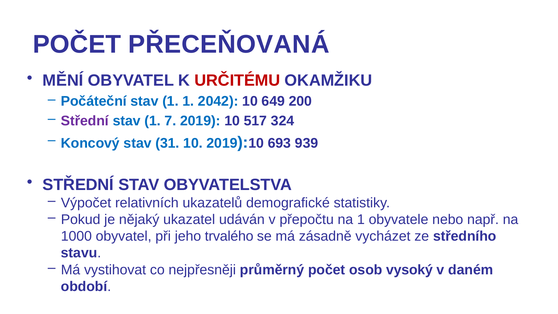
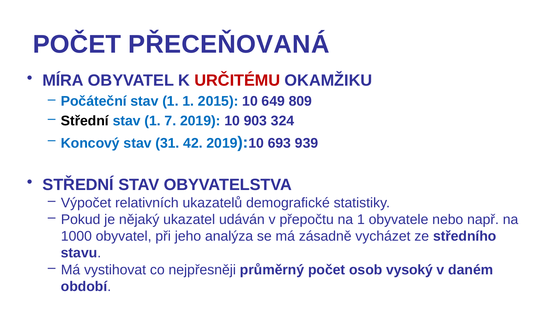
MĚNÍ: MĚNÍ -> MÍRA
2042: 2042 -> 2015
200: 200 -> 809
Střední at (85, 121) colour: purple -> black
517: 517 -> 903
31 10: 10 -> 42
trvalého: trvalého -> analýza
